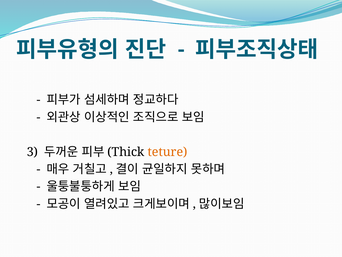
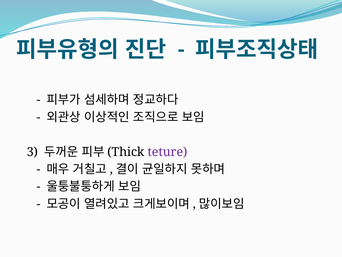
teture colour: orange -> purple
